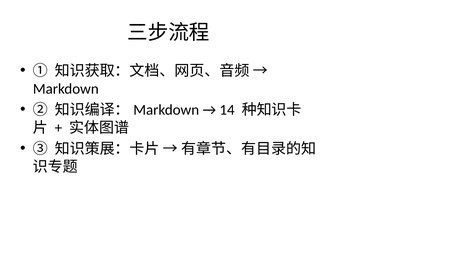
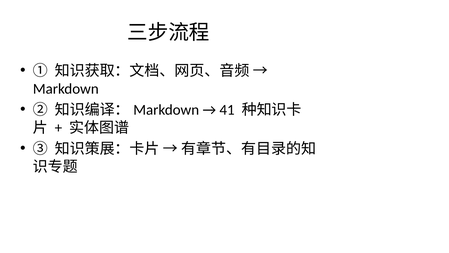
14: 14 -> 41
